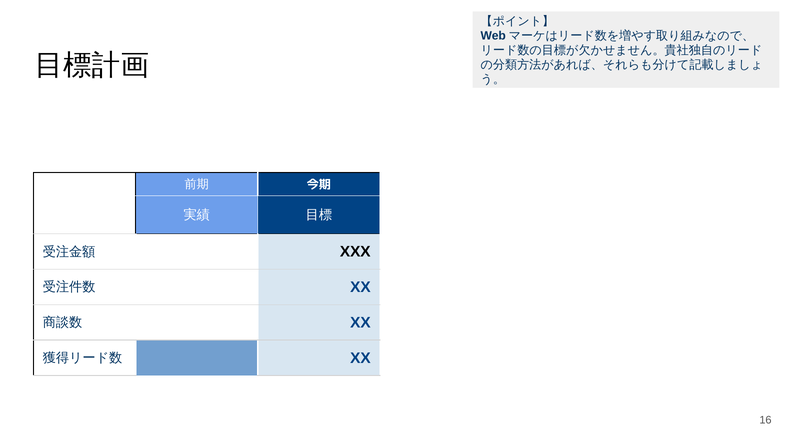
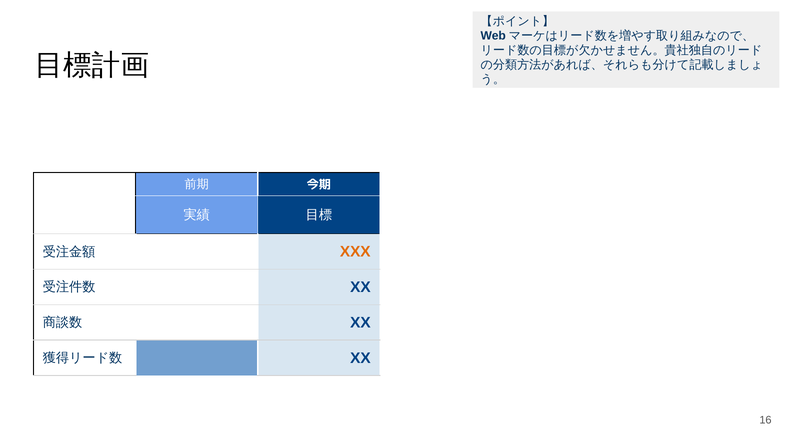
XXX colour: black -> orange
